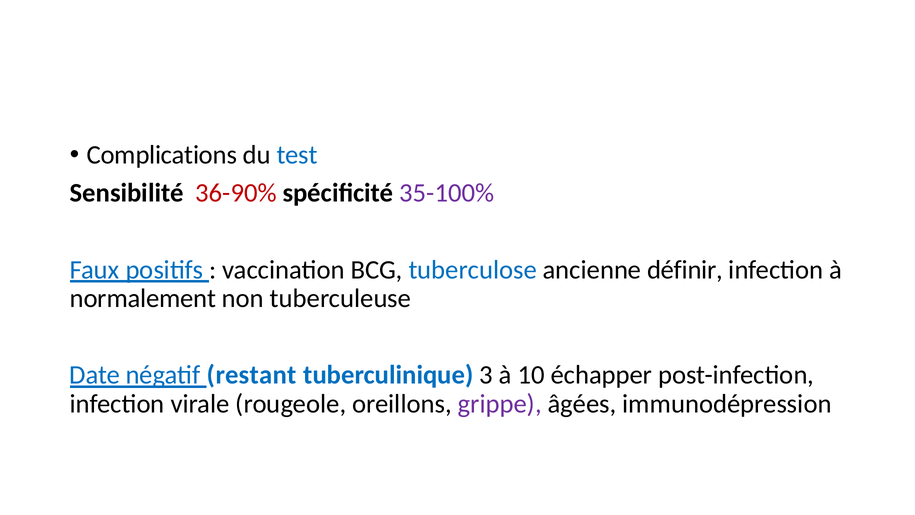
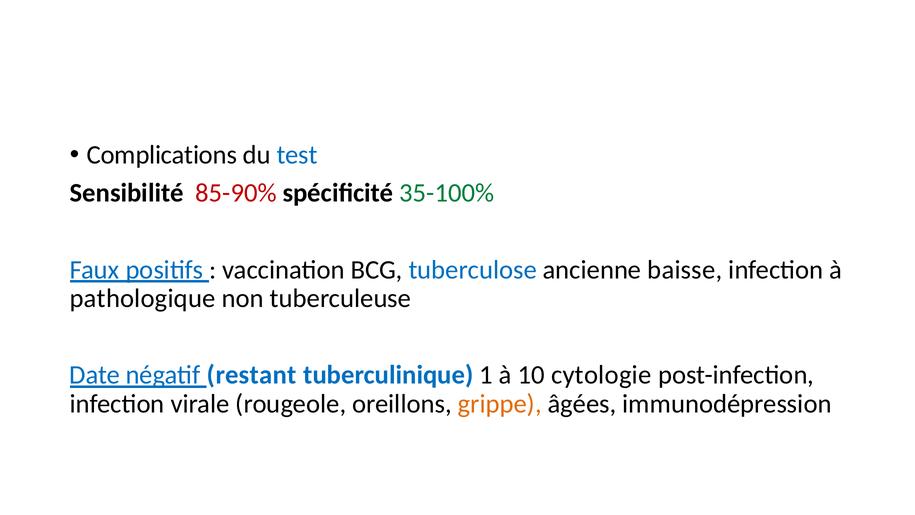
36-90%: 36-90% -> 85-90%
35-100% colour: purple -> green
définir: définir -> baisse
normalement: normalement -> pathologique
3: 3 -> 1
échapper: échapper -> cytologie
grippe colour: purple -> orange
